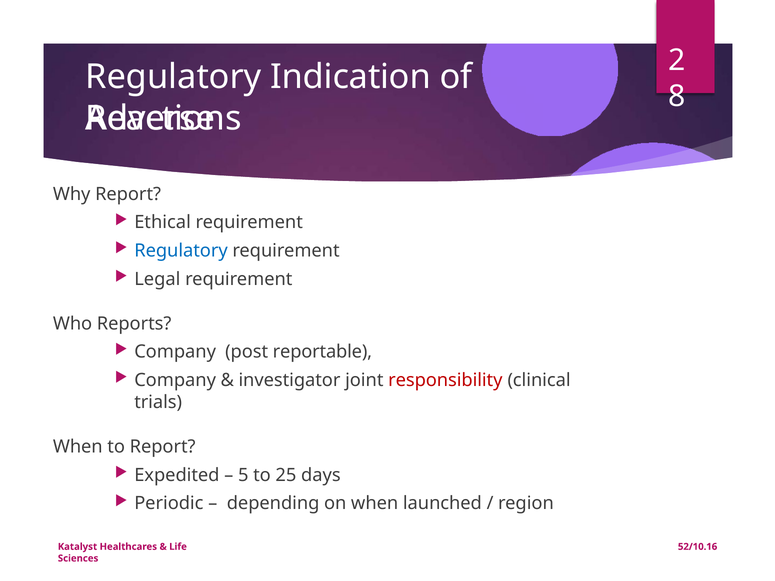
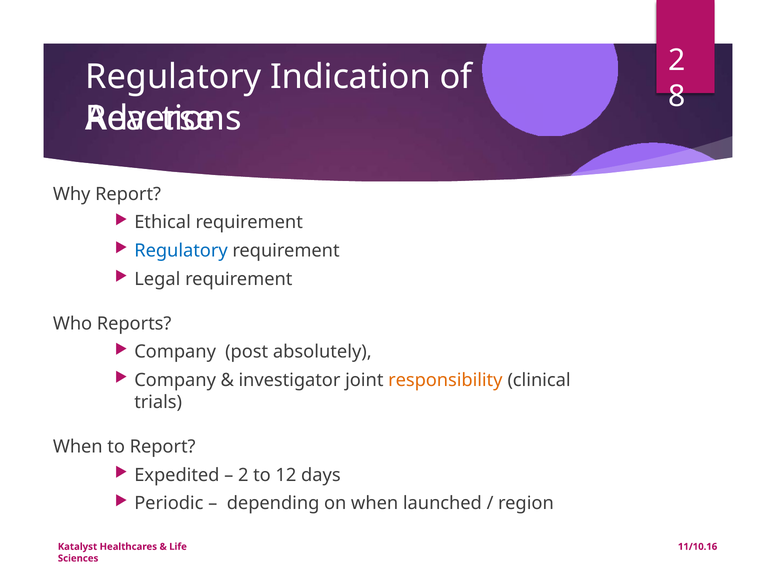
reportable: reportable -> absolutely
responsibility colour: red -> orange
5 at (243, 475): 5 -> 2
25: 25 -> 12
52/10.16: 52/10.16 -> 11/10.16
